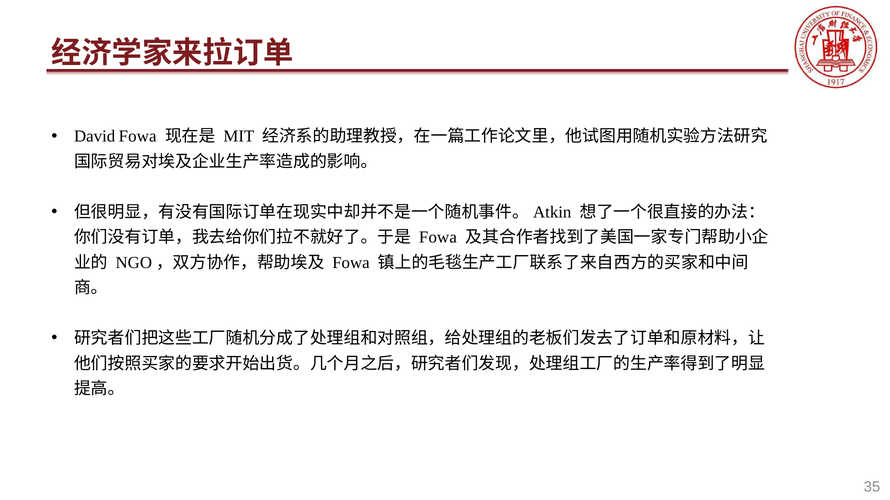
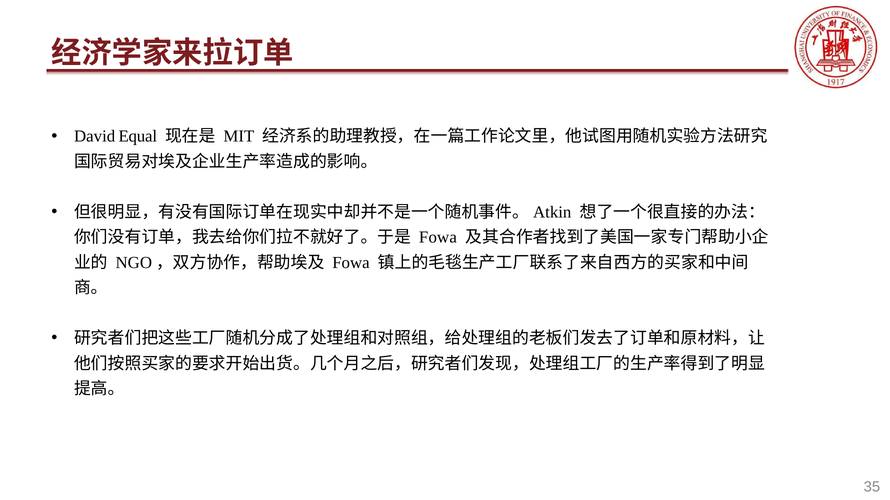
David Fowa: Fowa -> Equal
